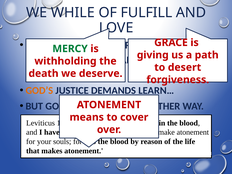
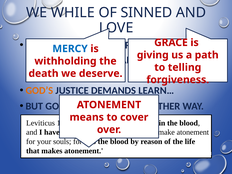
FULFILL: FULFILL -> SINNED
MERCY colour: green -> blue
desert: desert -> telling
